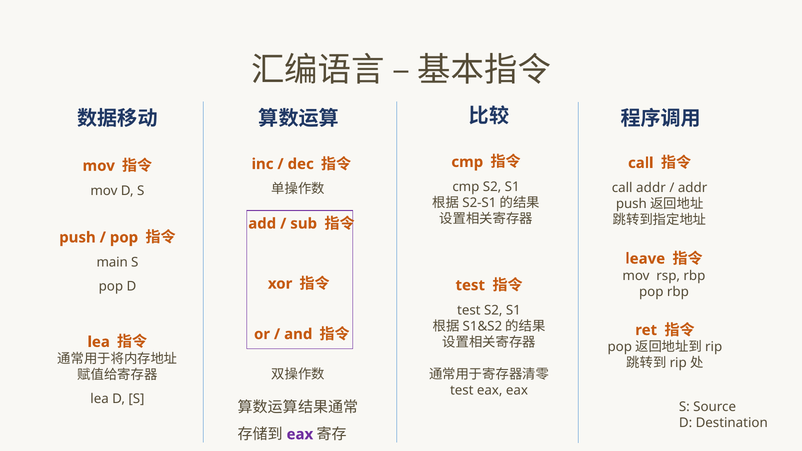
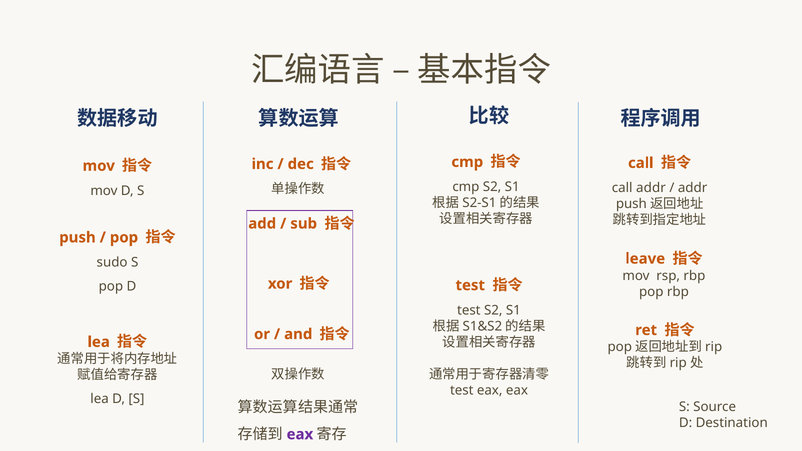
main: main -> sudo
